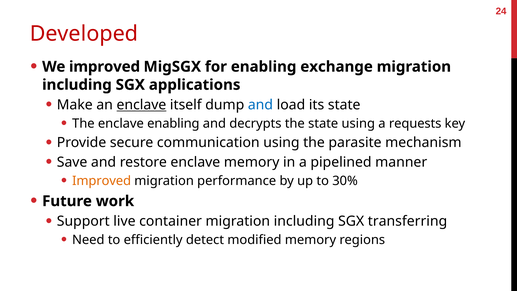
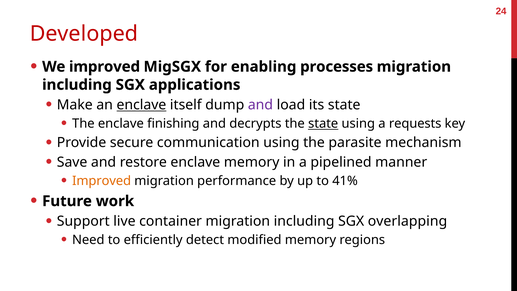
exchange: exchange -> processes
and at (260, 105) colour: blue -> purple
enclave enabling: enabling -> finishing
state at (323, 124) underline: none -> present
30%: 30% -> 41%
transferring: transferring -> overlapping
